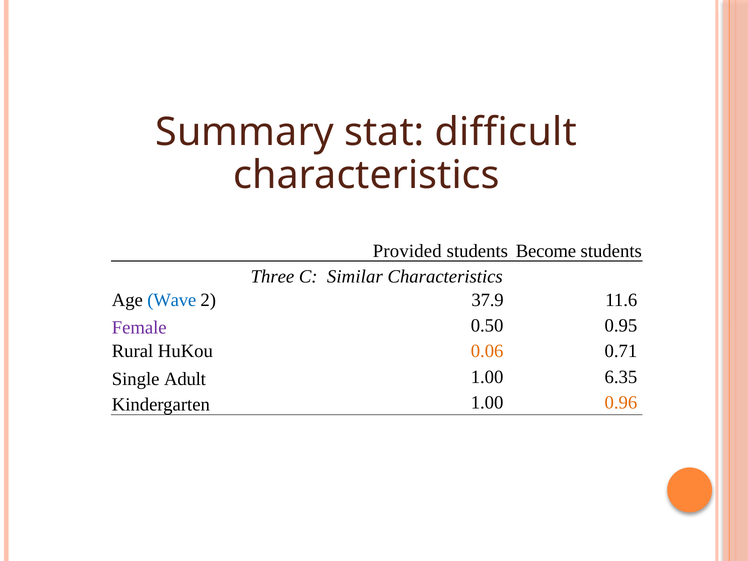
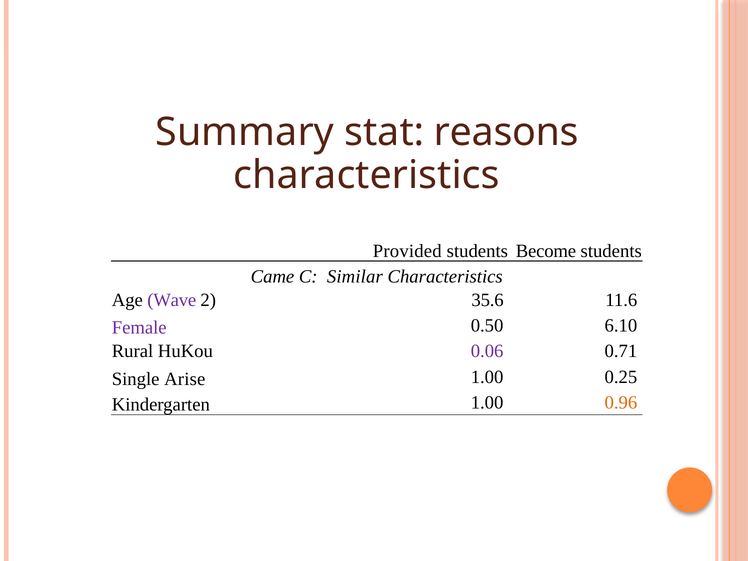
difficult: difficult -> reasons
Three: Three -> Came
Wave colour: blue -> purple
37.9: 37.9 -> 35.6
0.95: 0.95 -> 6.10
0.06 colour: orange -> purple
Adult: Adult -> Arise
6.35: 6.35 -> 0.25
